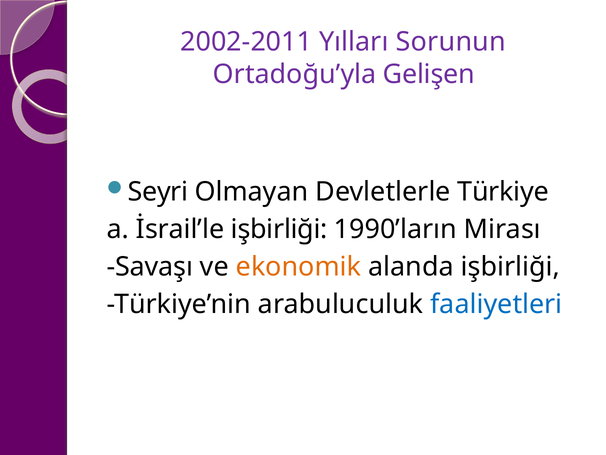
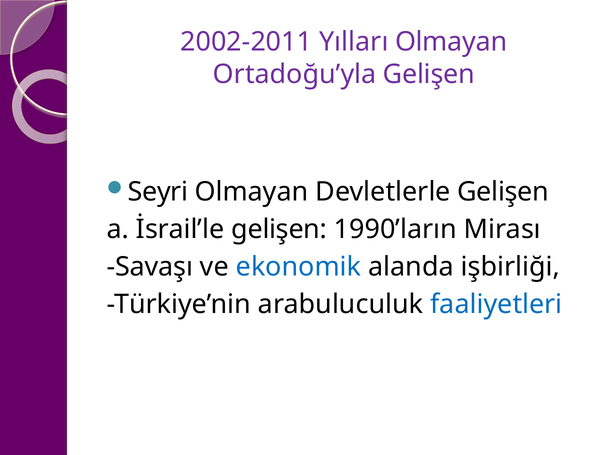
Yılları Sorunun: Sorunun -> Olmayan
Devletlerle Türkiye: Türkiye -> Gelişen
İsrail’le işbirliği: işbirliği -> gelişen
ekonomik colour: orange -> blue
